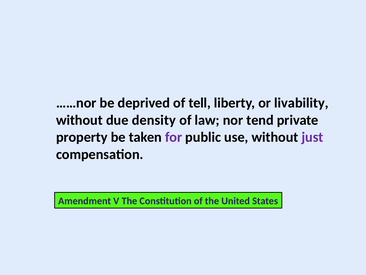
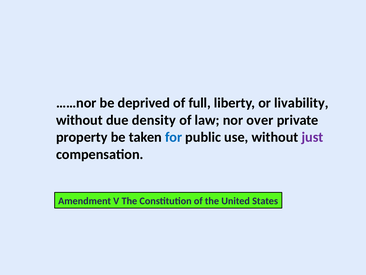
tell: tell -> full
tend: tend -> over
for colour: purple -> blue
